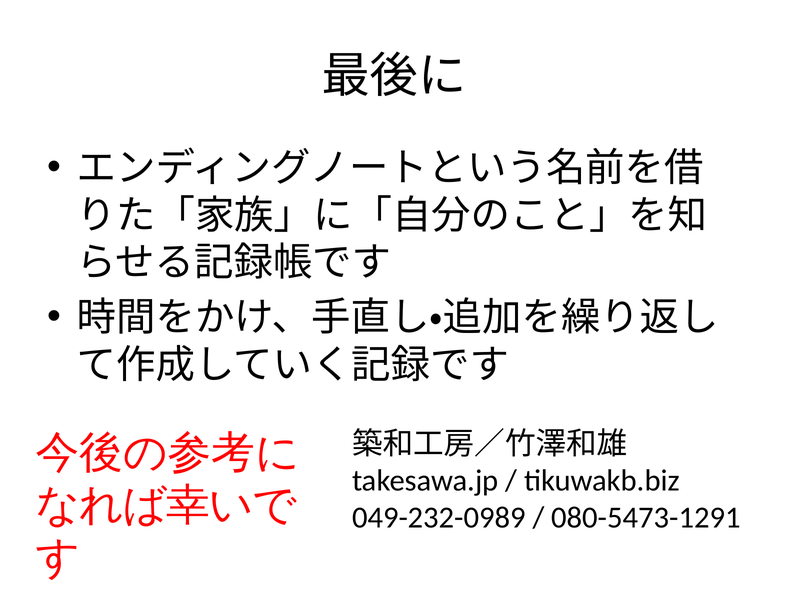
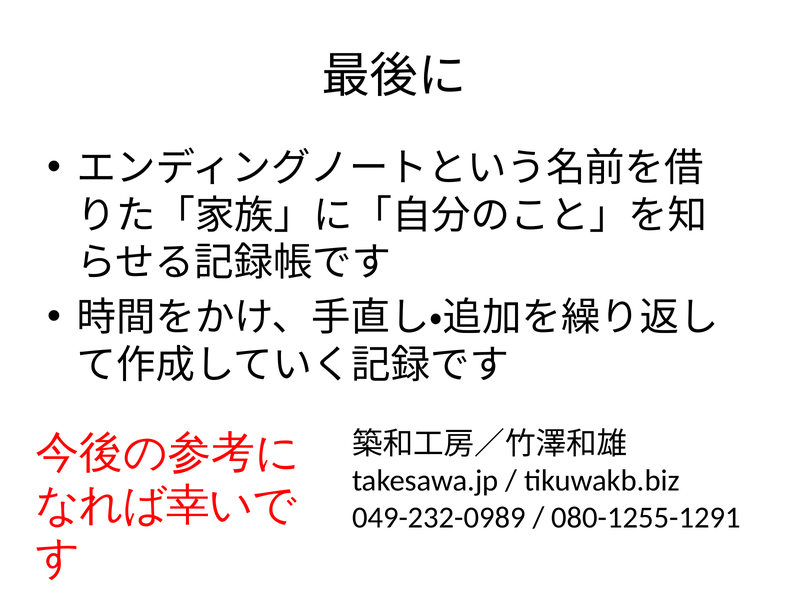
080-5473-1291: 080-5473-1291 -> 080-1255-1291
